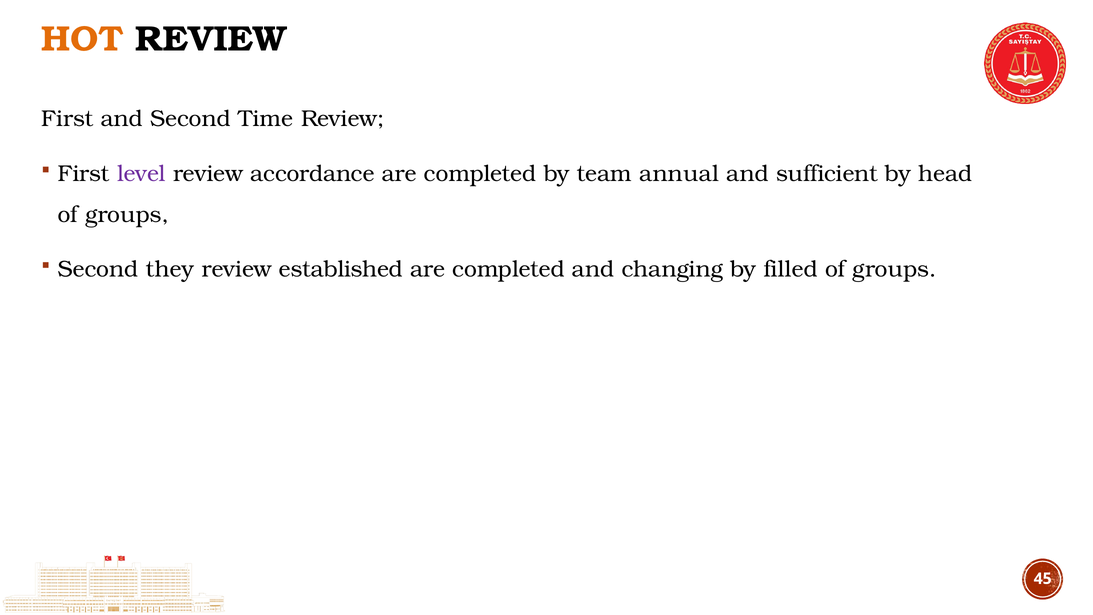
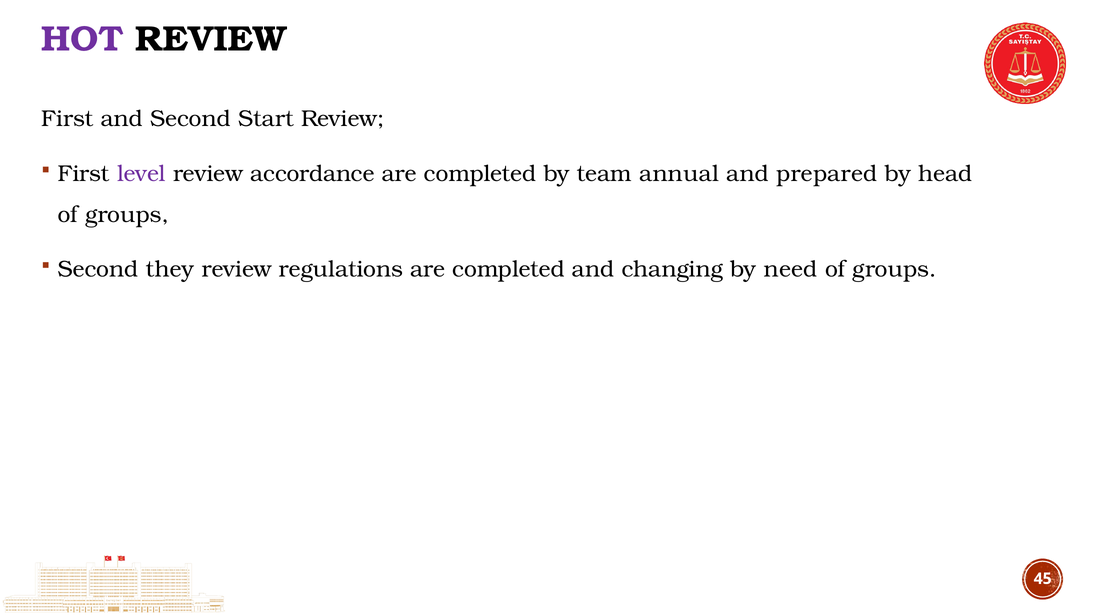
HOT colour: orange -> purple
Time: Time -> Start
sufficient: sufficient -> prepared
established: established -> regulations
filled: filled -> need
